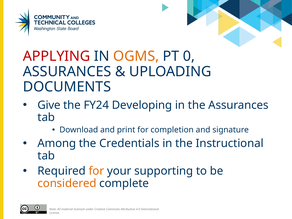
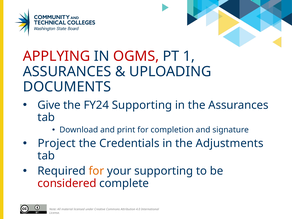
OGMS colour: orange -> red
0: 0 -> 1
FY24 Developing: Developing -> Supporting
Among: Among -> Project
Instructional: Instructional -> Adjustments
considered colour: orange -> red
